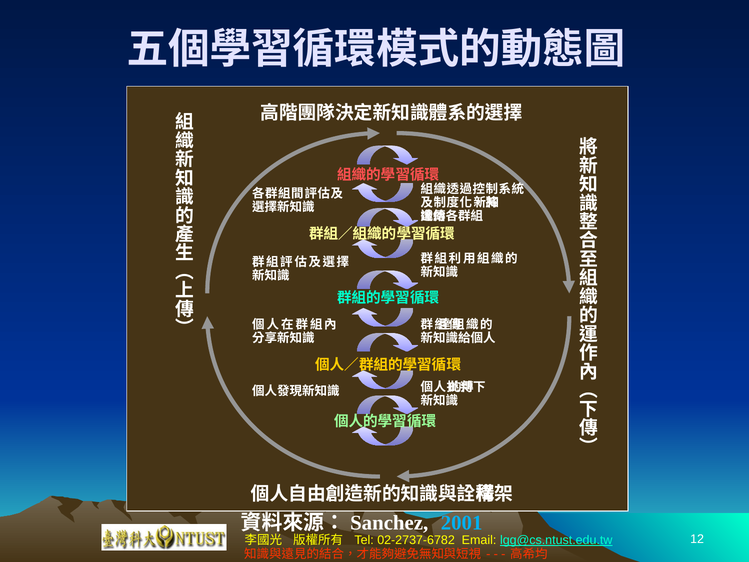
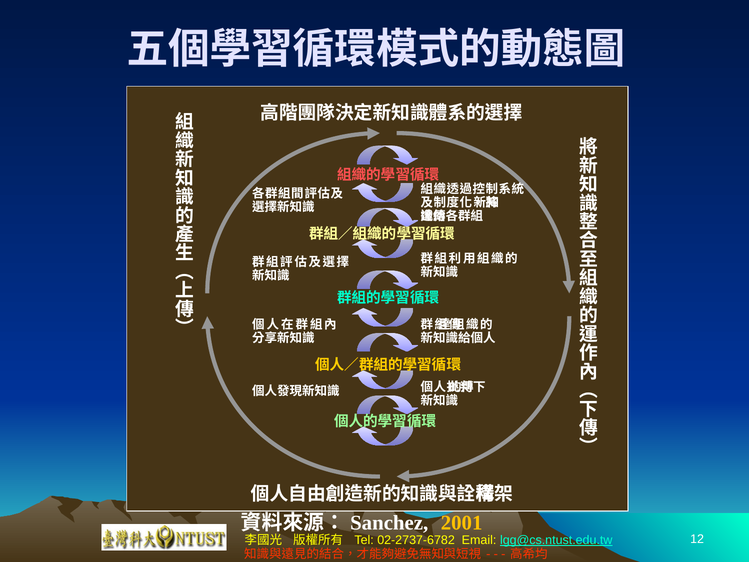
2001 colour: light blue -> yellow
